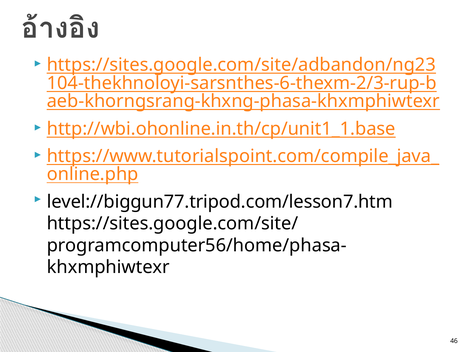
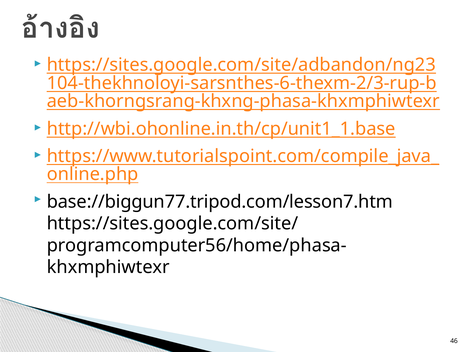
level://biggun77.tripod.com/lesson7.htm: level://biggun77.tripod.com/lesson7.htm -> base://biggun77.tripod.com/lesson7.htm
